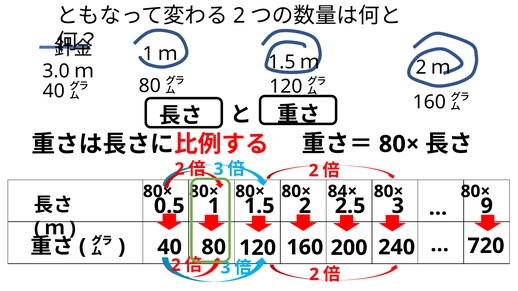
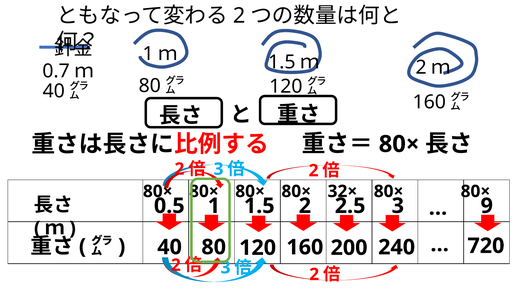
3.0: 3.0 -> 0.7
84×: 84× -> 32×
